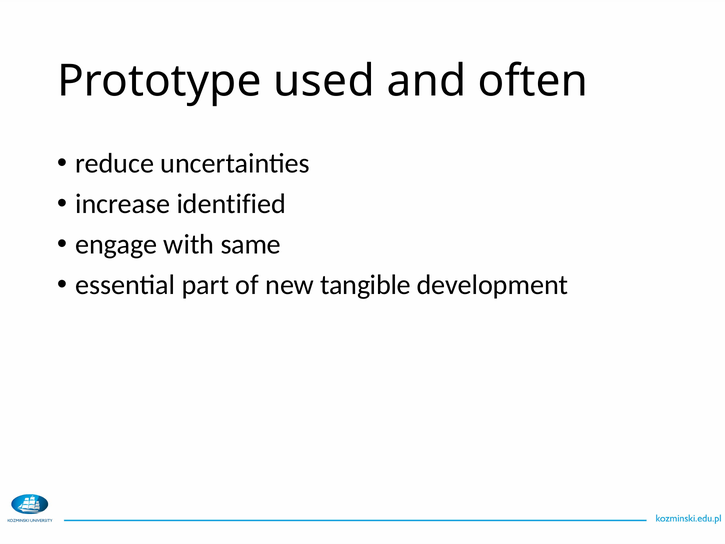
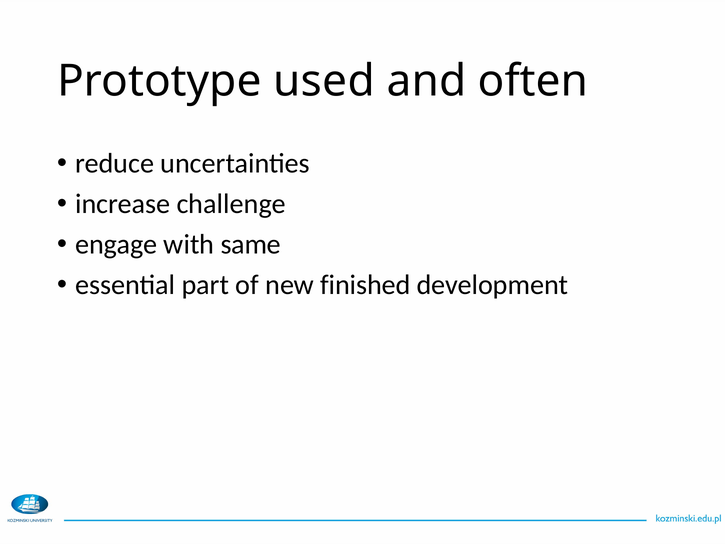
identified: identified -> challenge
tangible: tangible -> finished
